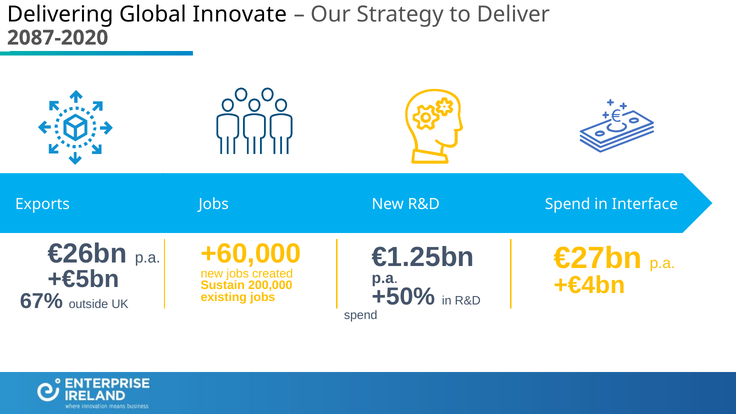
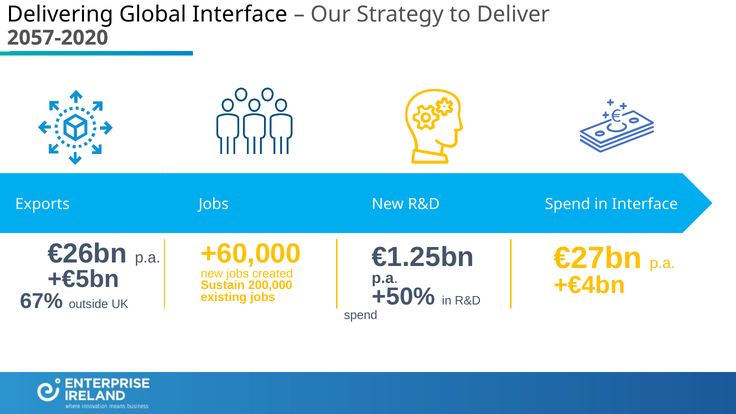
Global Innovate: Innovate -> Interface
2087-2020: 2087-2020 -> 2057-2020
